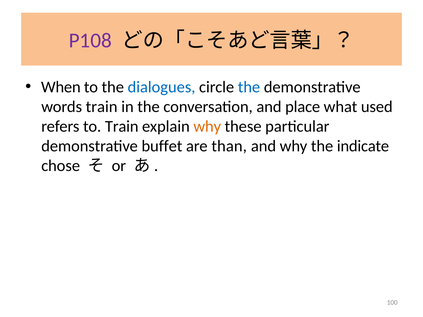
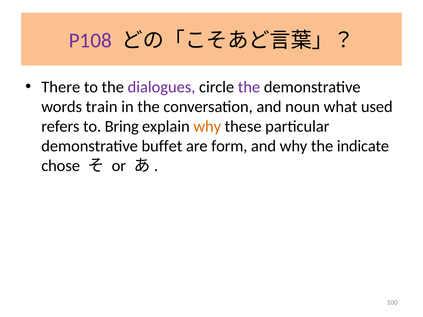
When: When -> There
dialogues colour: blue -> purple
the at (249, 87) colour: blue -> purple
place: place -> noun
to Train: Train -> Bring
than: than -> form
